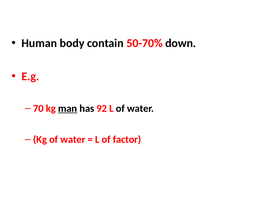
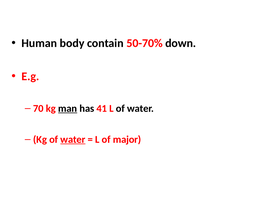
92: 92 -> 41
water at (73, 139) underline: none -> present
factor: factor -> major
